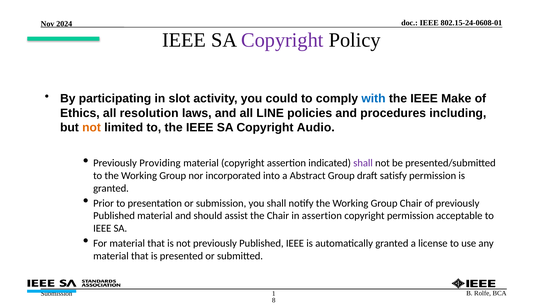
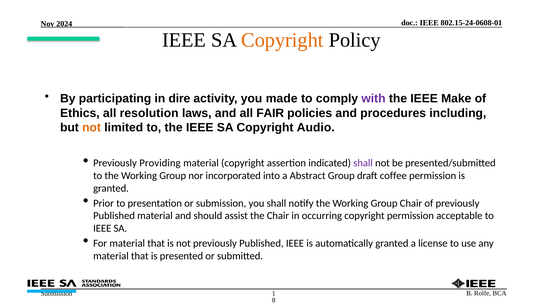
Copyright at (282, 40) colour: purple -> orange
slot: slot -> dire
could: could -> made
with colour: blue -> purple
LINE: LINE -> FAIR
satisfy: satisfy -> coffee
in assertion: assertion -> occurring
